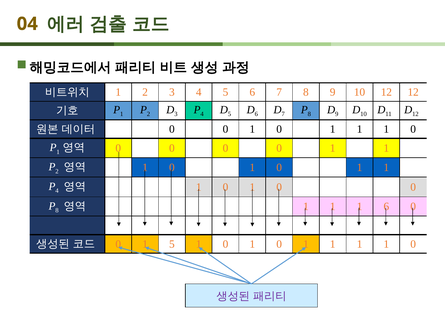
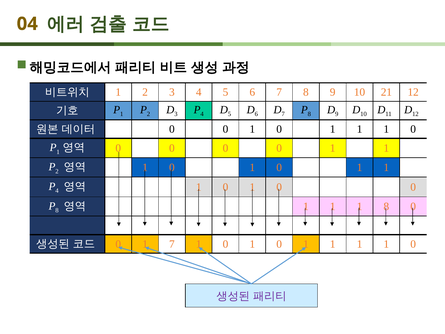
10 12: 12 -> 21
1 6: 6 -> 8
5 at (172, 244): 5 -> 7
